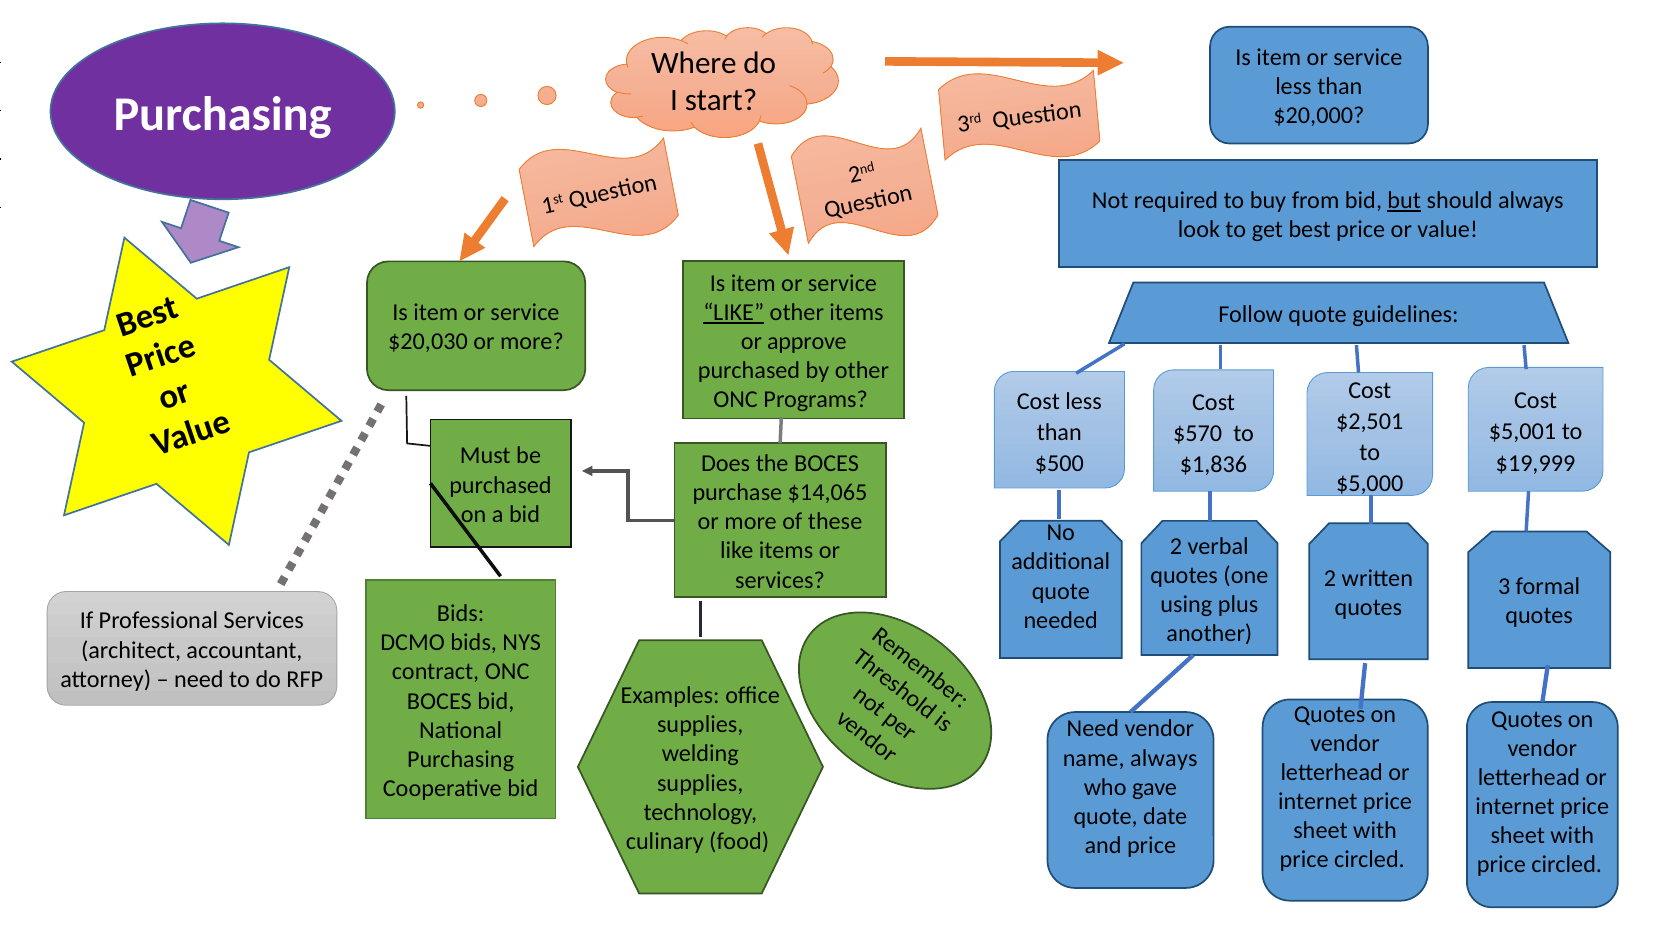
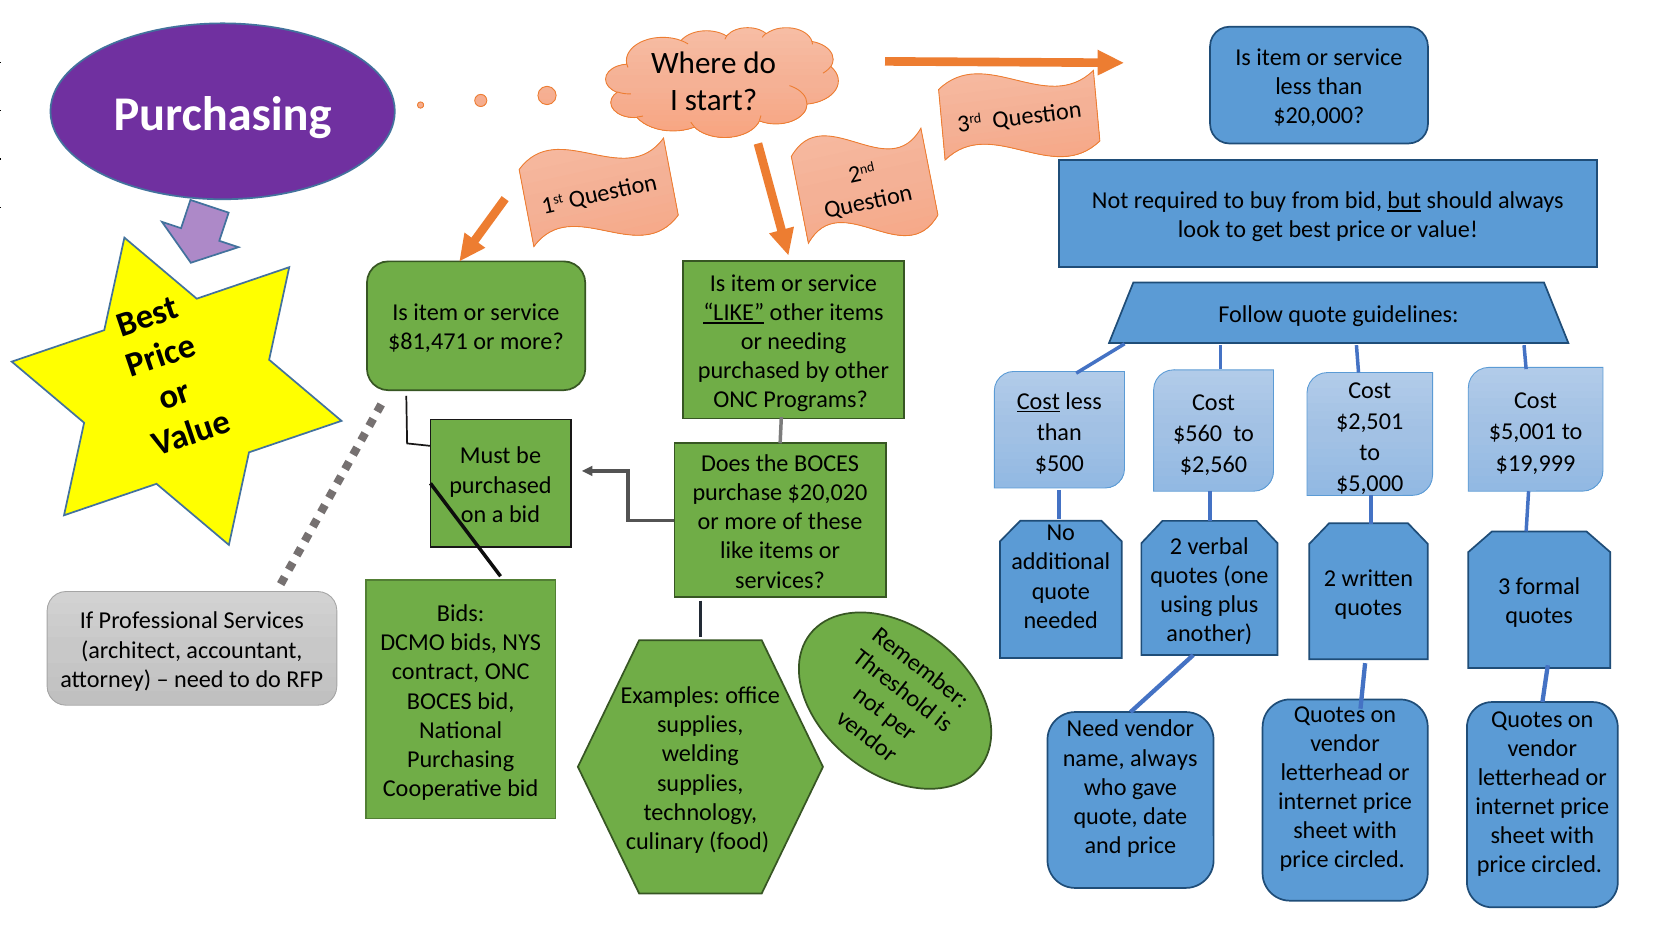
approve: approve -> needing
$20,030: $20,030 -> $81,471
Cost at (1038, 401) underline: none -> present
$570: $570 -> $560
$1,836: $1,836 -> $2,560
$14,065: $14,065 -> $20,020
